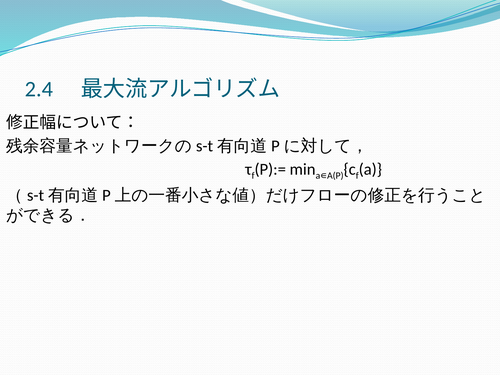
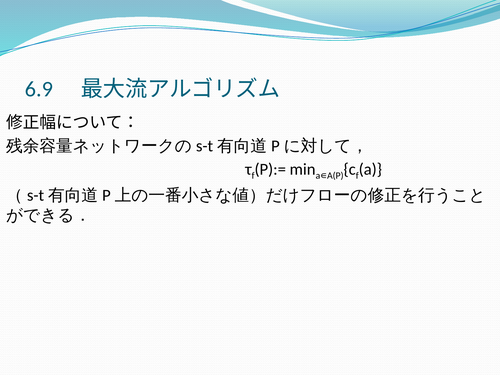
2.4: 2.4 -> 6.9
